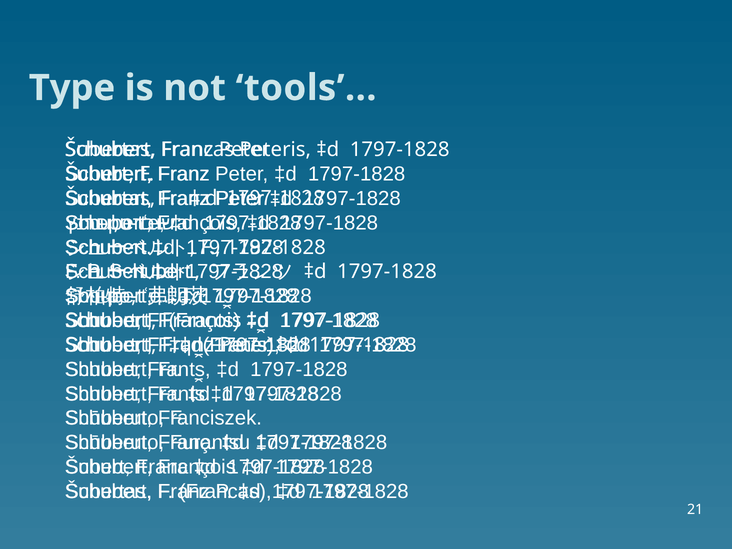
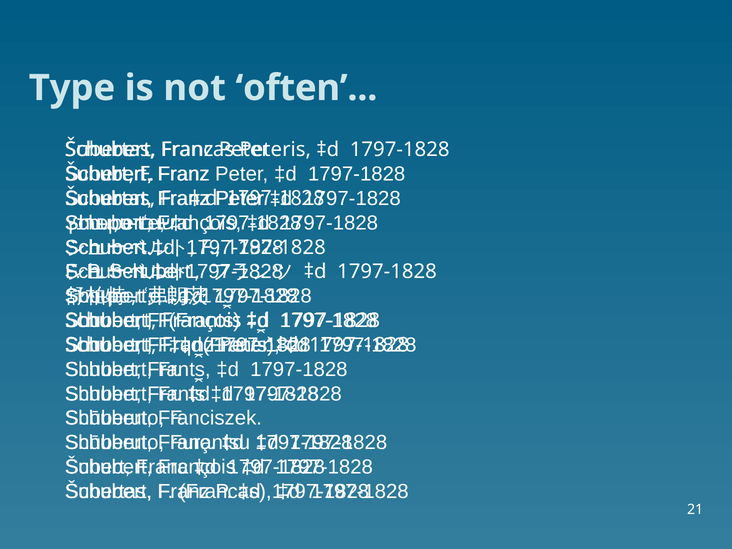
tools: tools -> often
